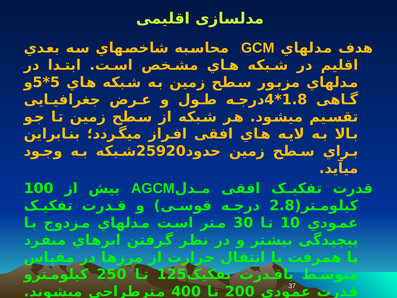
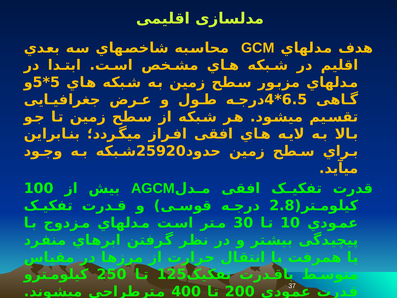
1.8: 1.8 -> 6.5
